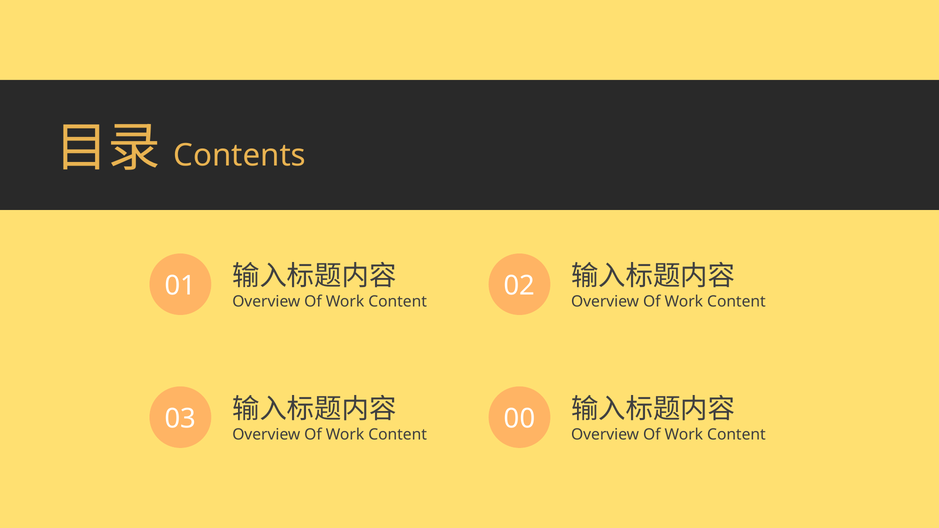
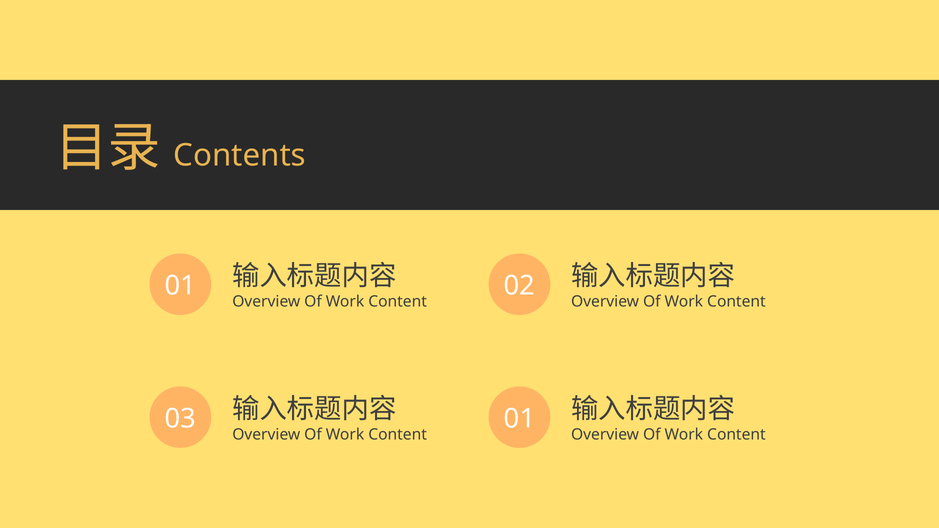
03 00: 00 -> 01
